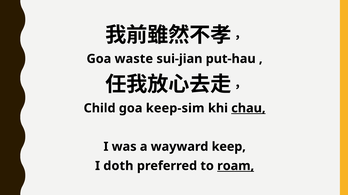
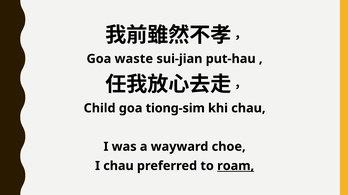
keep-sim: keep-sim -> tiong-sim
chau at (248, 109) underline: present -> none
keep: keep -> choe
I doth: doth -> chau
